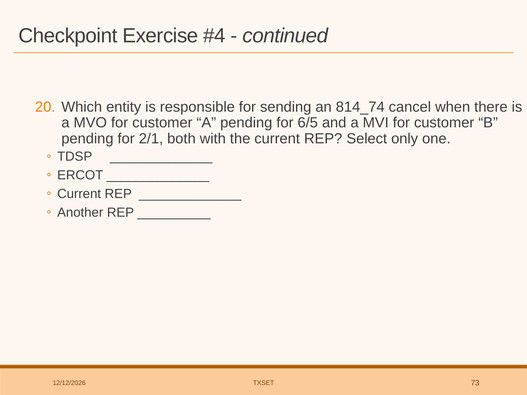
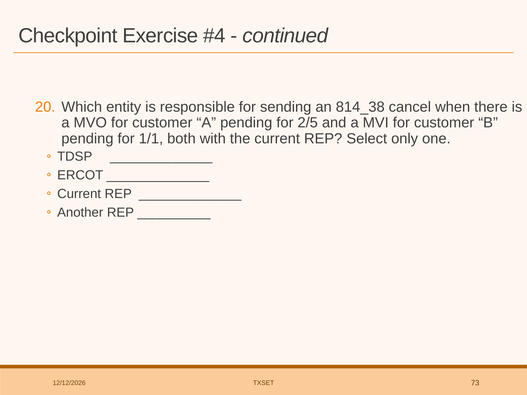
814_74: 814_74 -> 814_38
6/5: 6/5 -> 2/5
2/1: 2/1 -> 1/1
